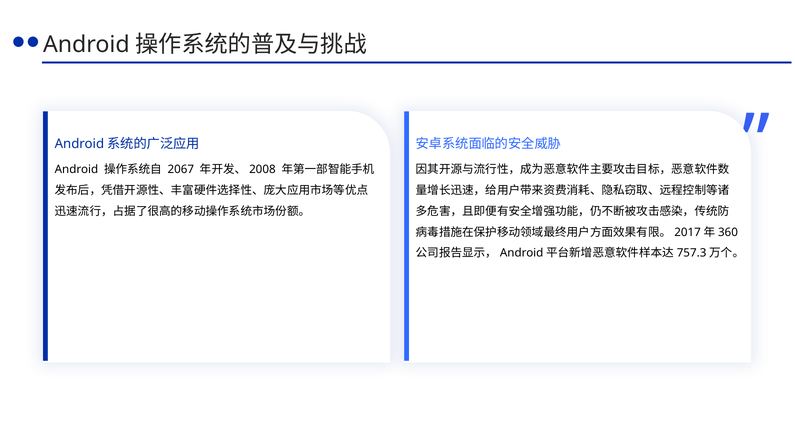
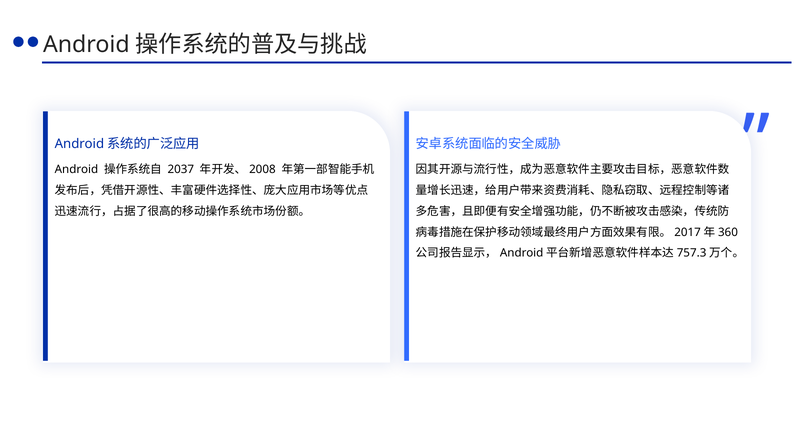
2067: 2067 -> 2037
